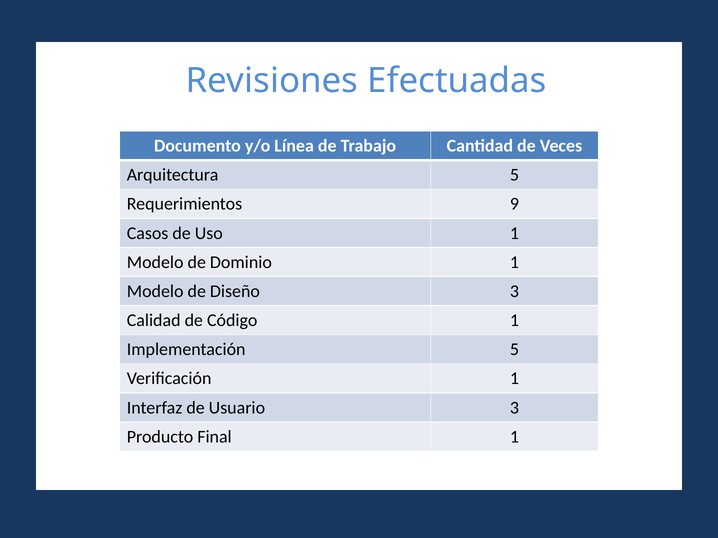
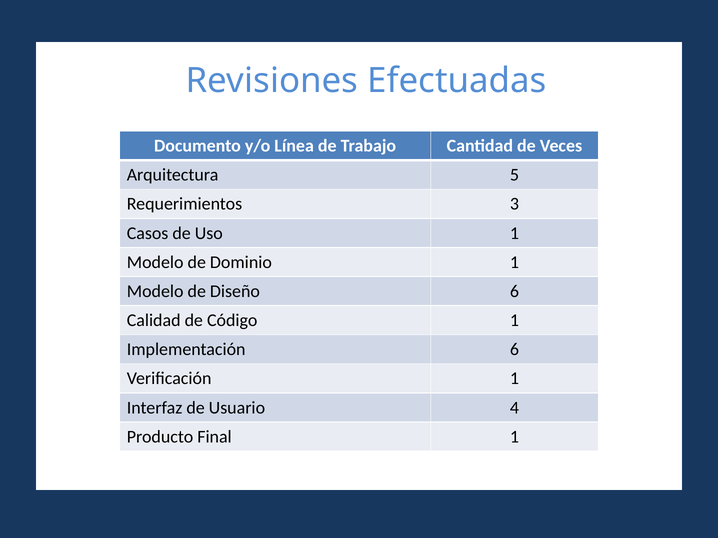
9: 9 -> 3
Diseño 3: 3 -> 6
Implementación 5: 5 -> 6
Usuario 3: 3 -> 4
